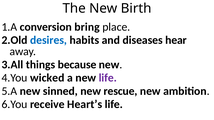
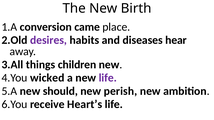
bring: bring -> came
desires colour: blue -> purple
because: because -> children
sinned: sinned -> should
rescue: rescue -> perish
